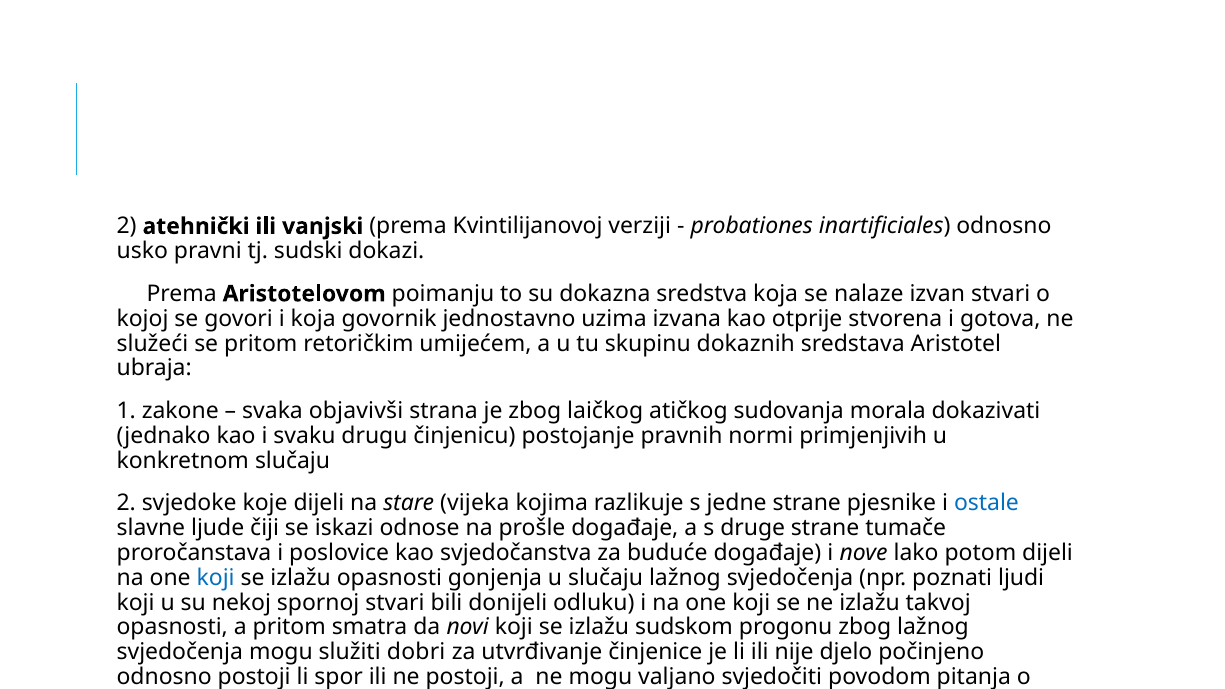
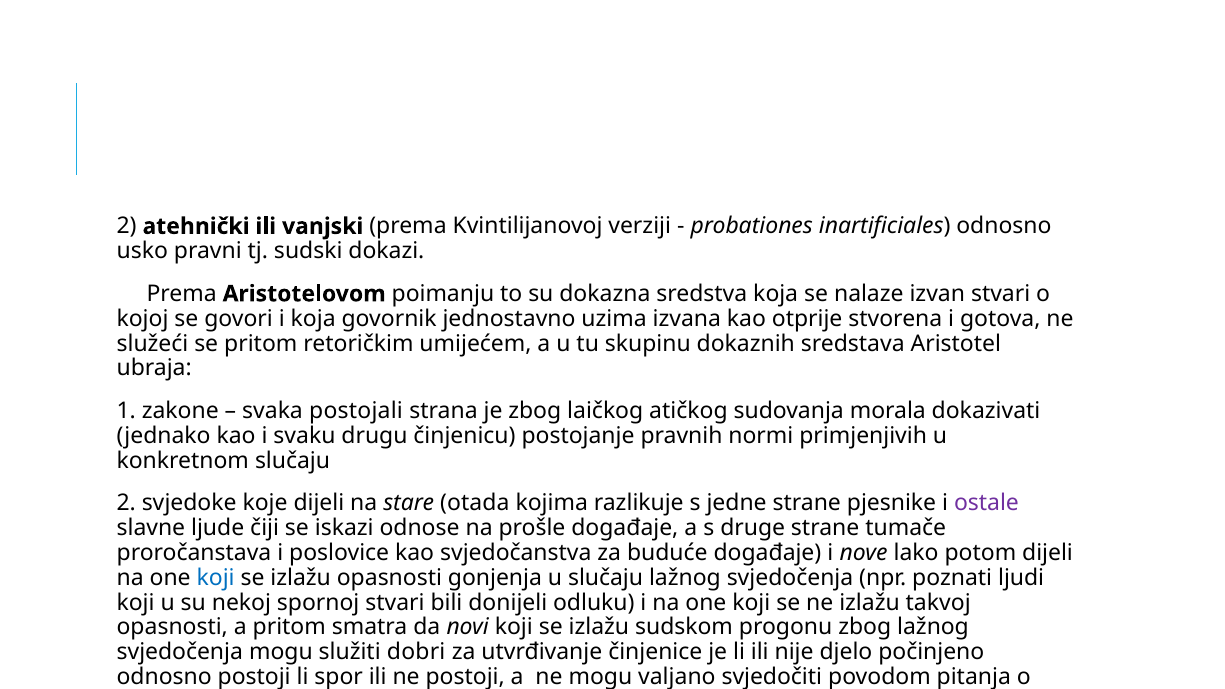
objavivši: objavivši -> postojali
vijeka: vijeka -> otada
ostale colour: blue -> purple
